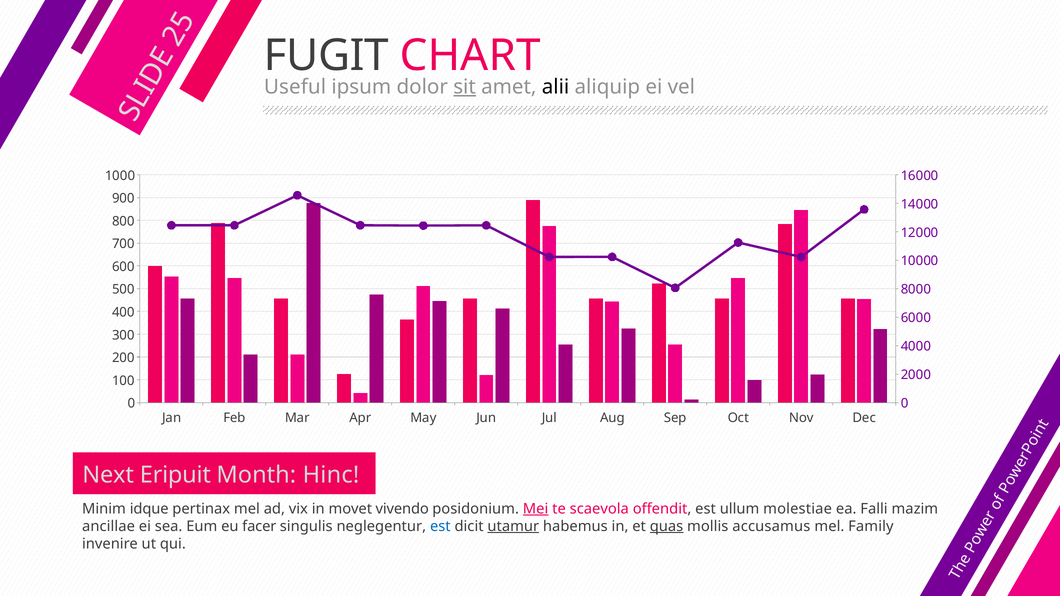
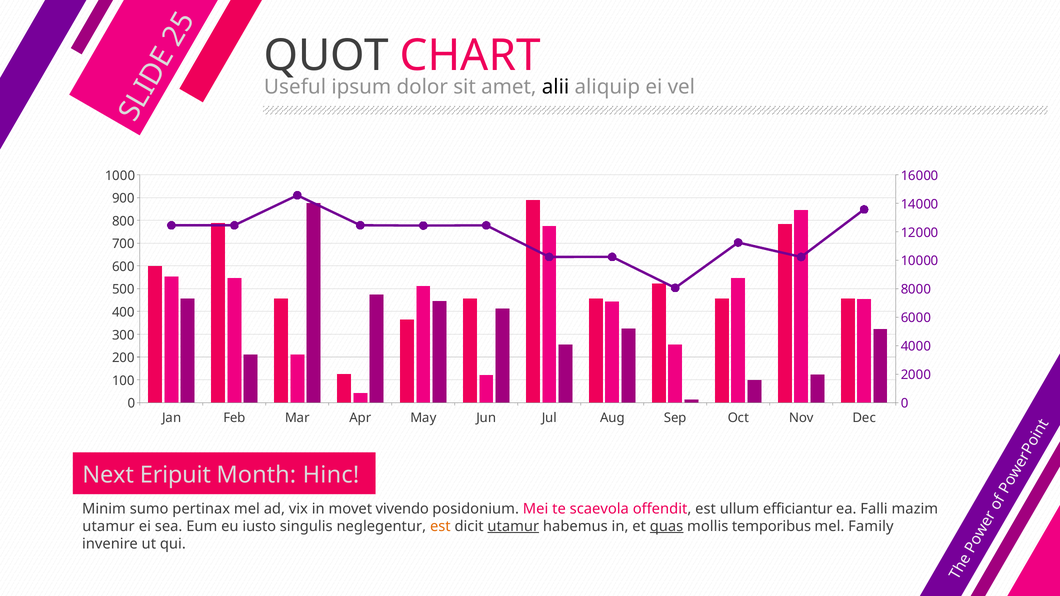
FUGIT: FUGIT -> QUOT
sit underline: present -> none
idque: idque -> sumo
Mei underline: present -> none
molestiae: molestiae -> efficiantur
ancillae at (109, 527): ancillae -> utamur
facer: facer -> iusto
est at (440, 527) colour: blue -> orange
accusamus: accusamus -> temporibus
